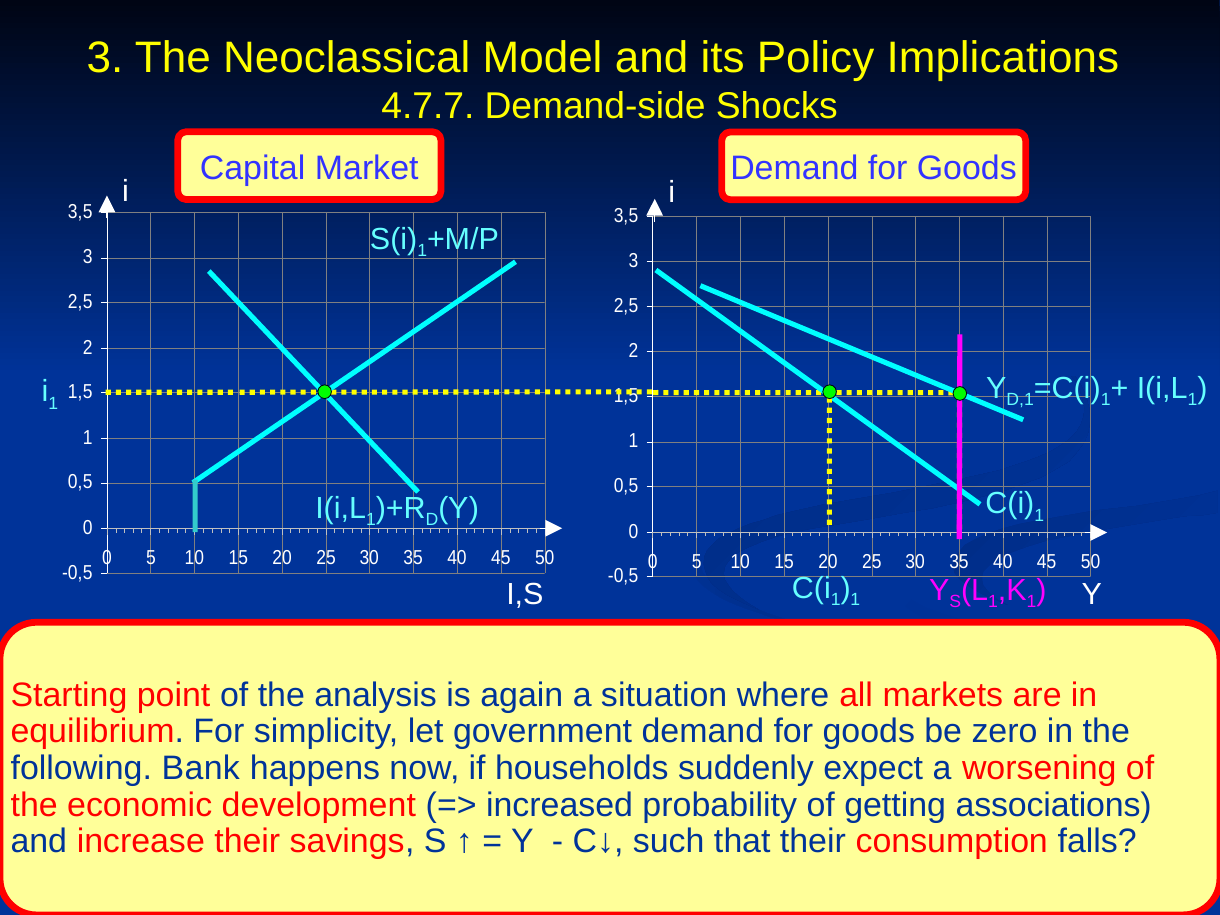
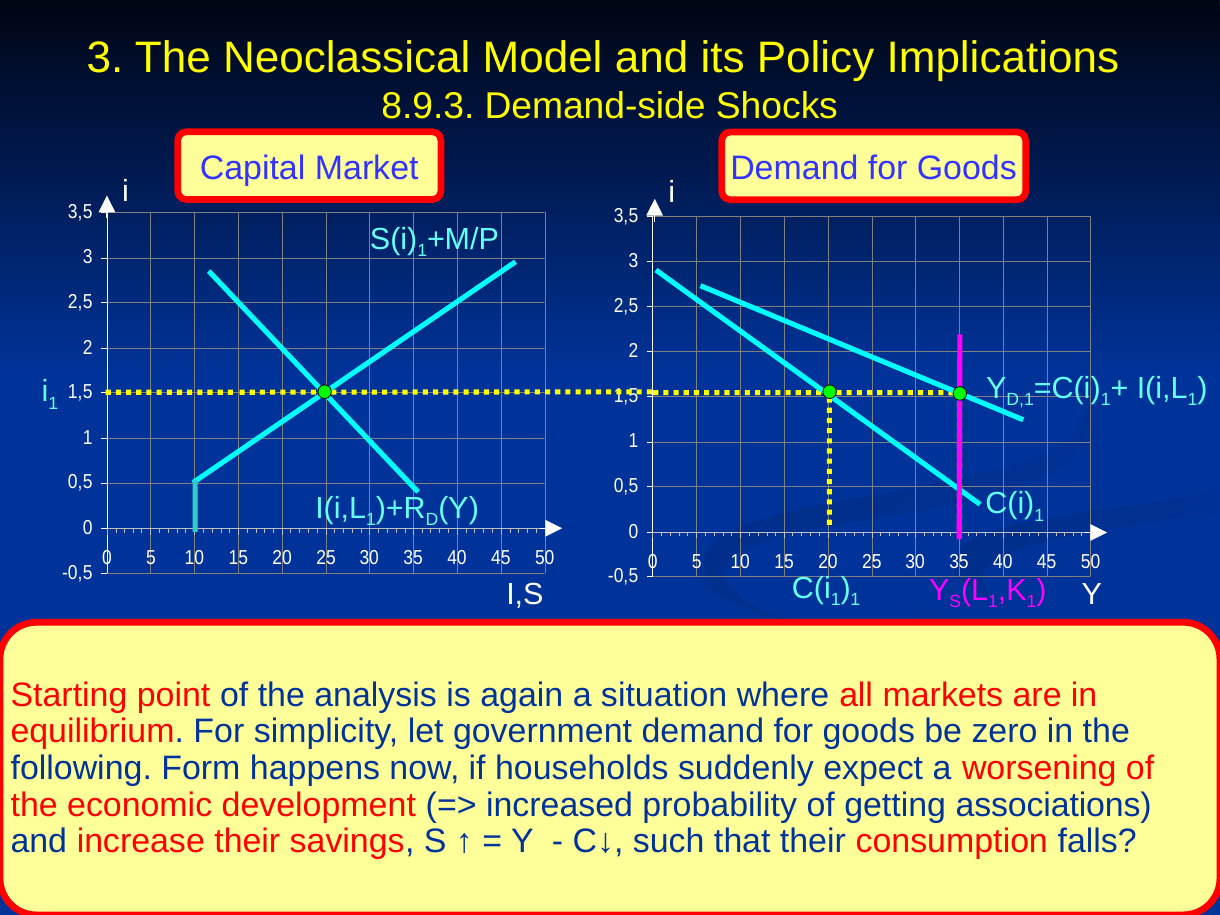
4.7.7: 4.7.7 -> 8.9.3
Bank: Bank -> Form
